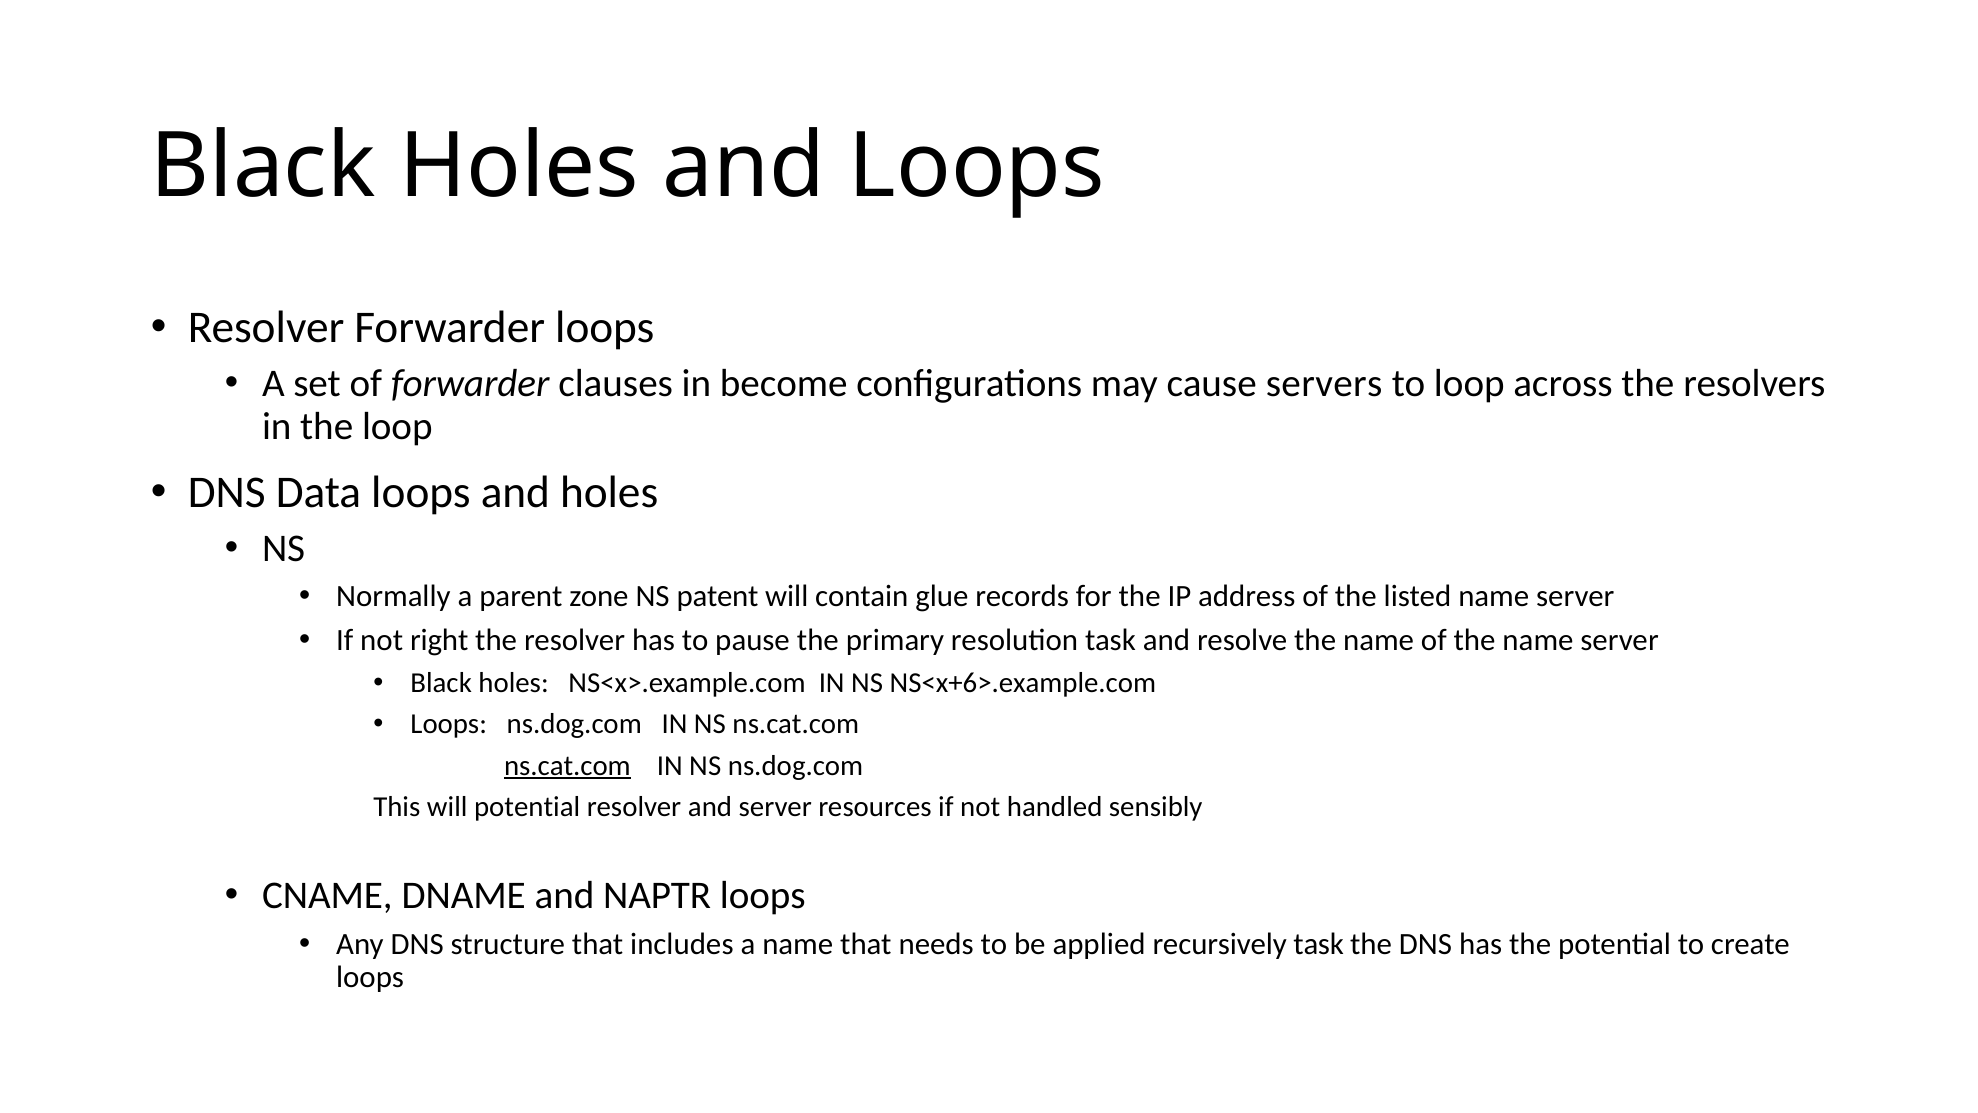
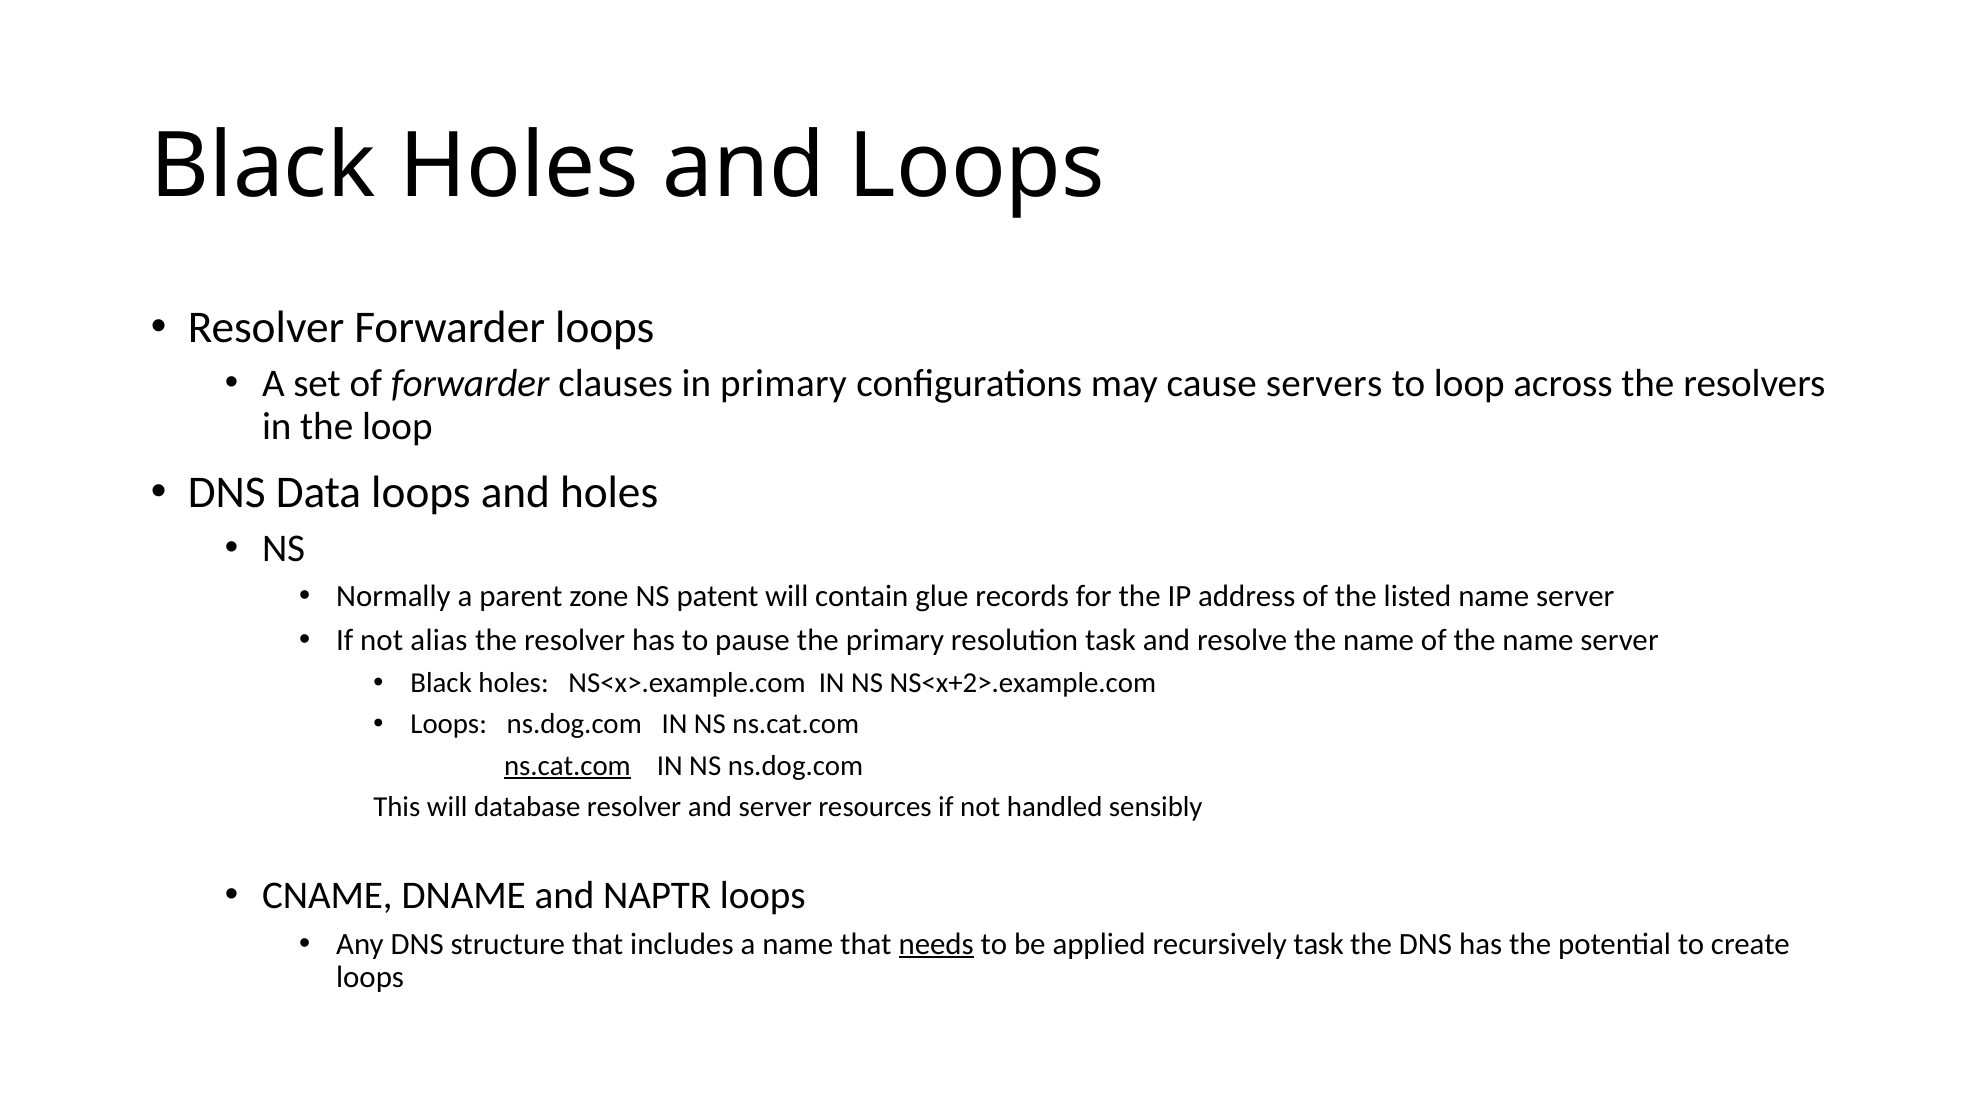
in become: become -> primary
right: right -> alias
NS<x+6>.example.com: NS<x+6>.example.com -> NS<x+2>.example.com
will potential: potential -> database
needs underline: none -> present
